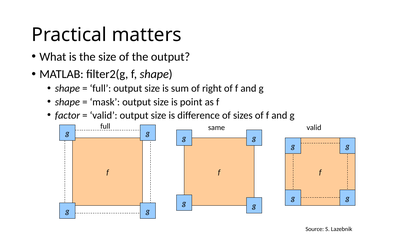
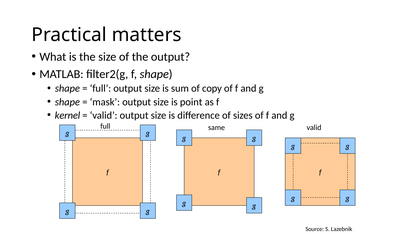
right: right -> copy
factor: factor -> kernel
